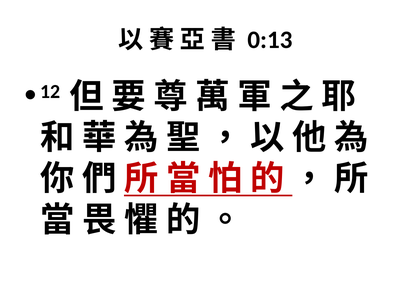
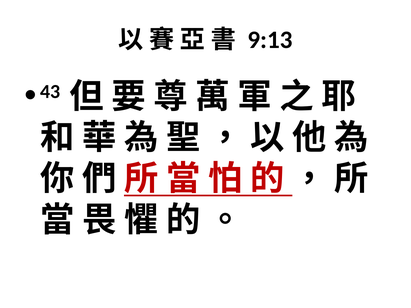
0:13: 0:13 -> 9:13
12: 12 -> 43
